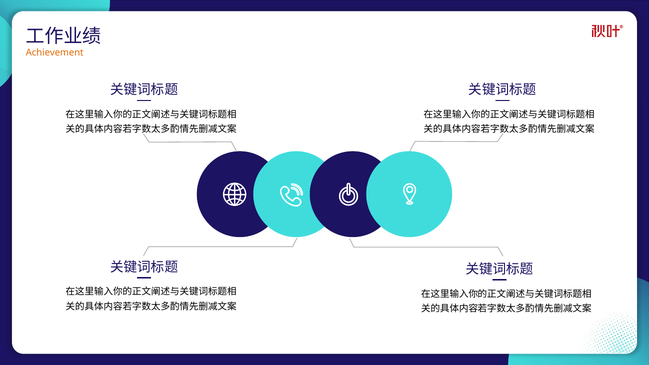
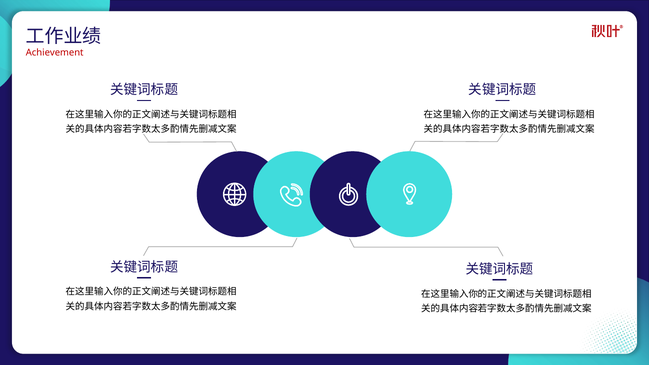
Achievement colour: orange -> red
